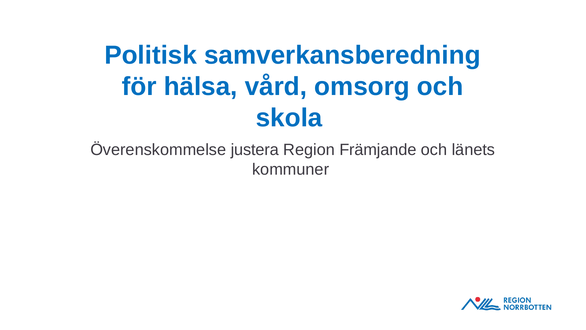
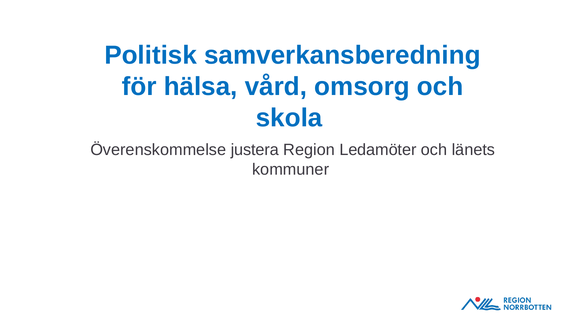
Främjande: Främjande -> Ledamöter
